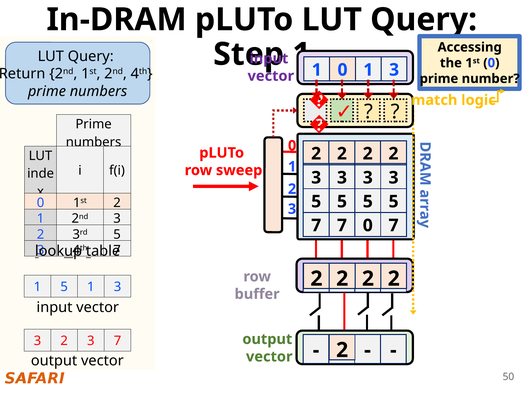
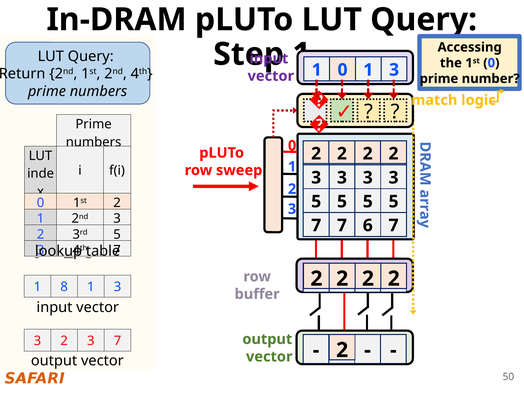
7 0: 0 -> 6
1 5: 5 -> 8
